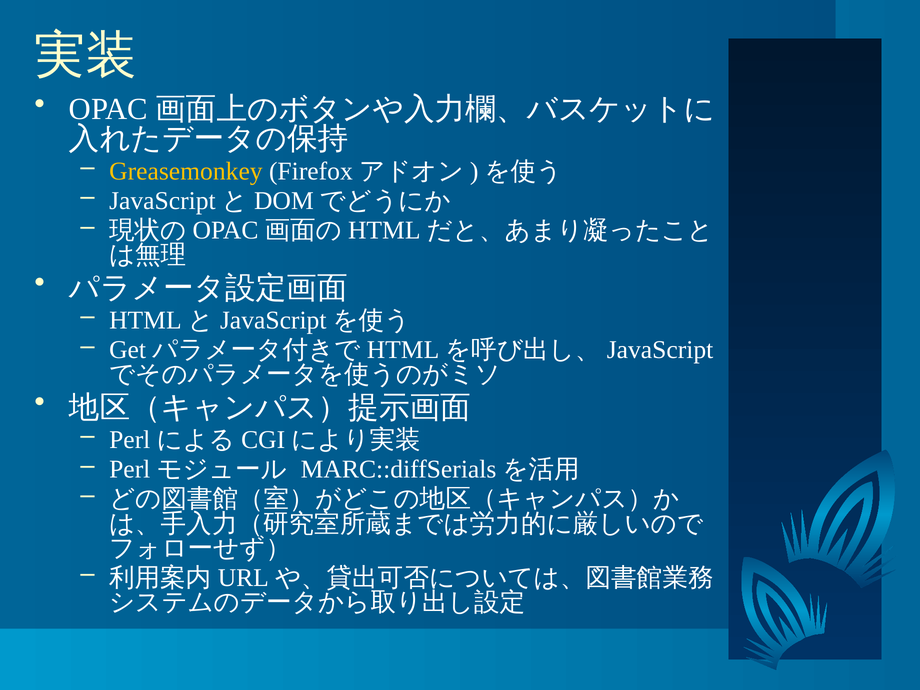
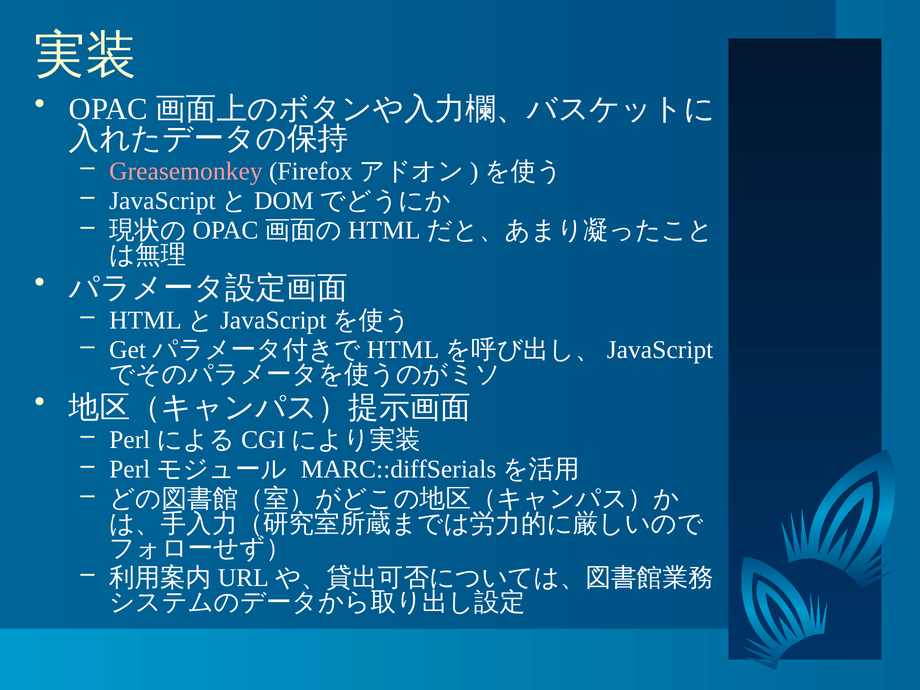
Greasemonkey colour: yellow -> pink
